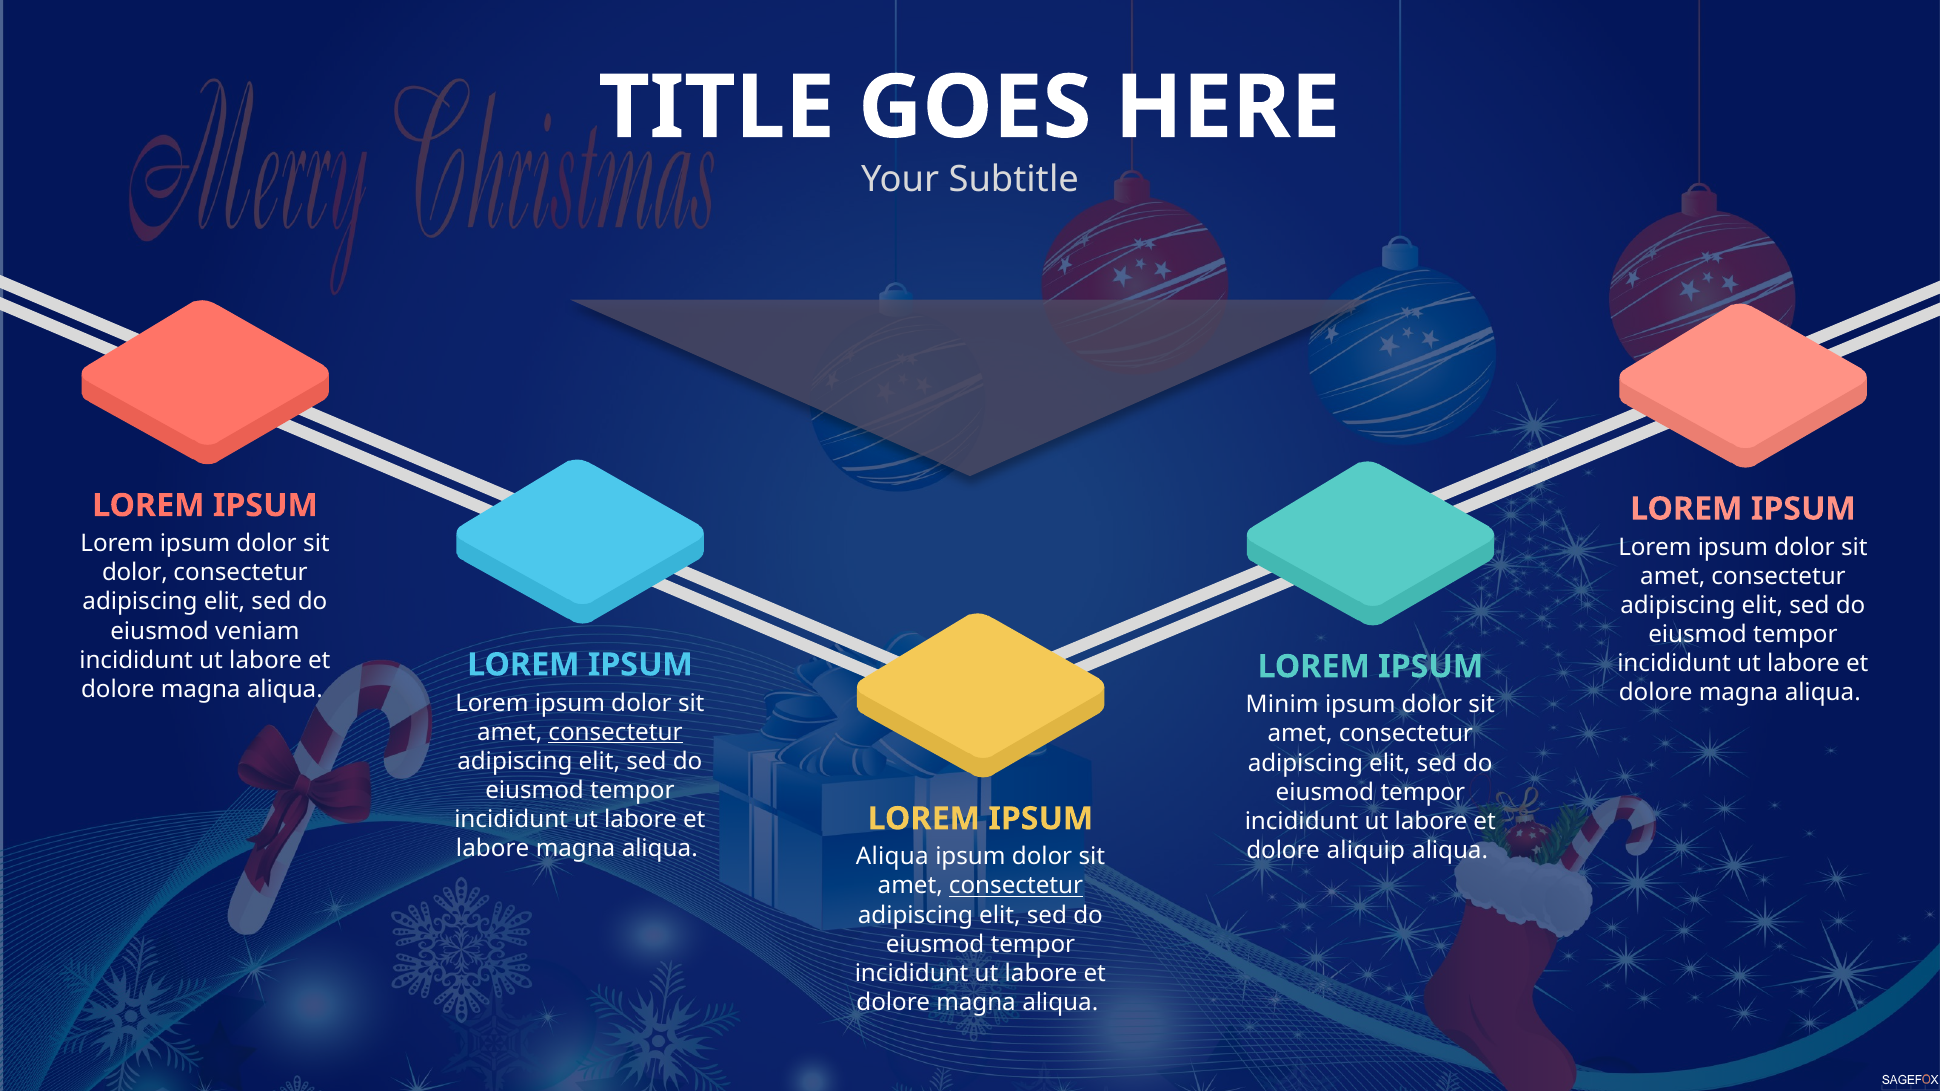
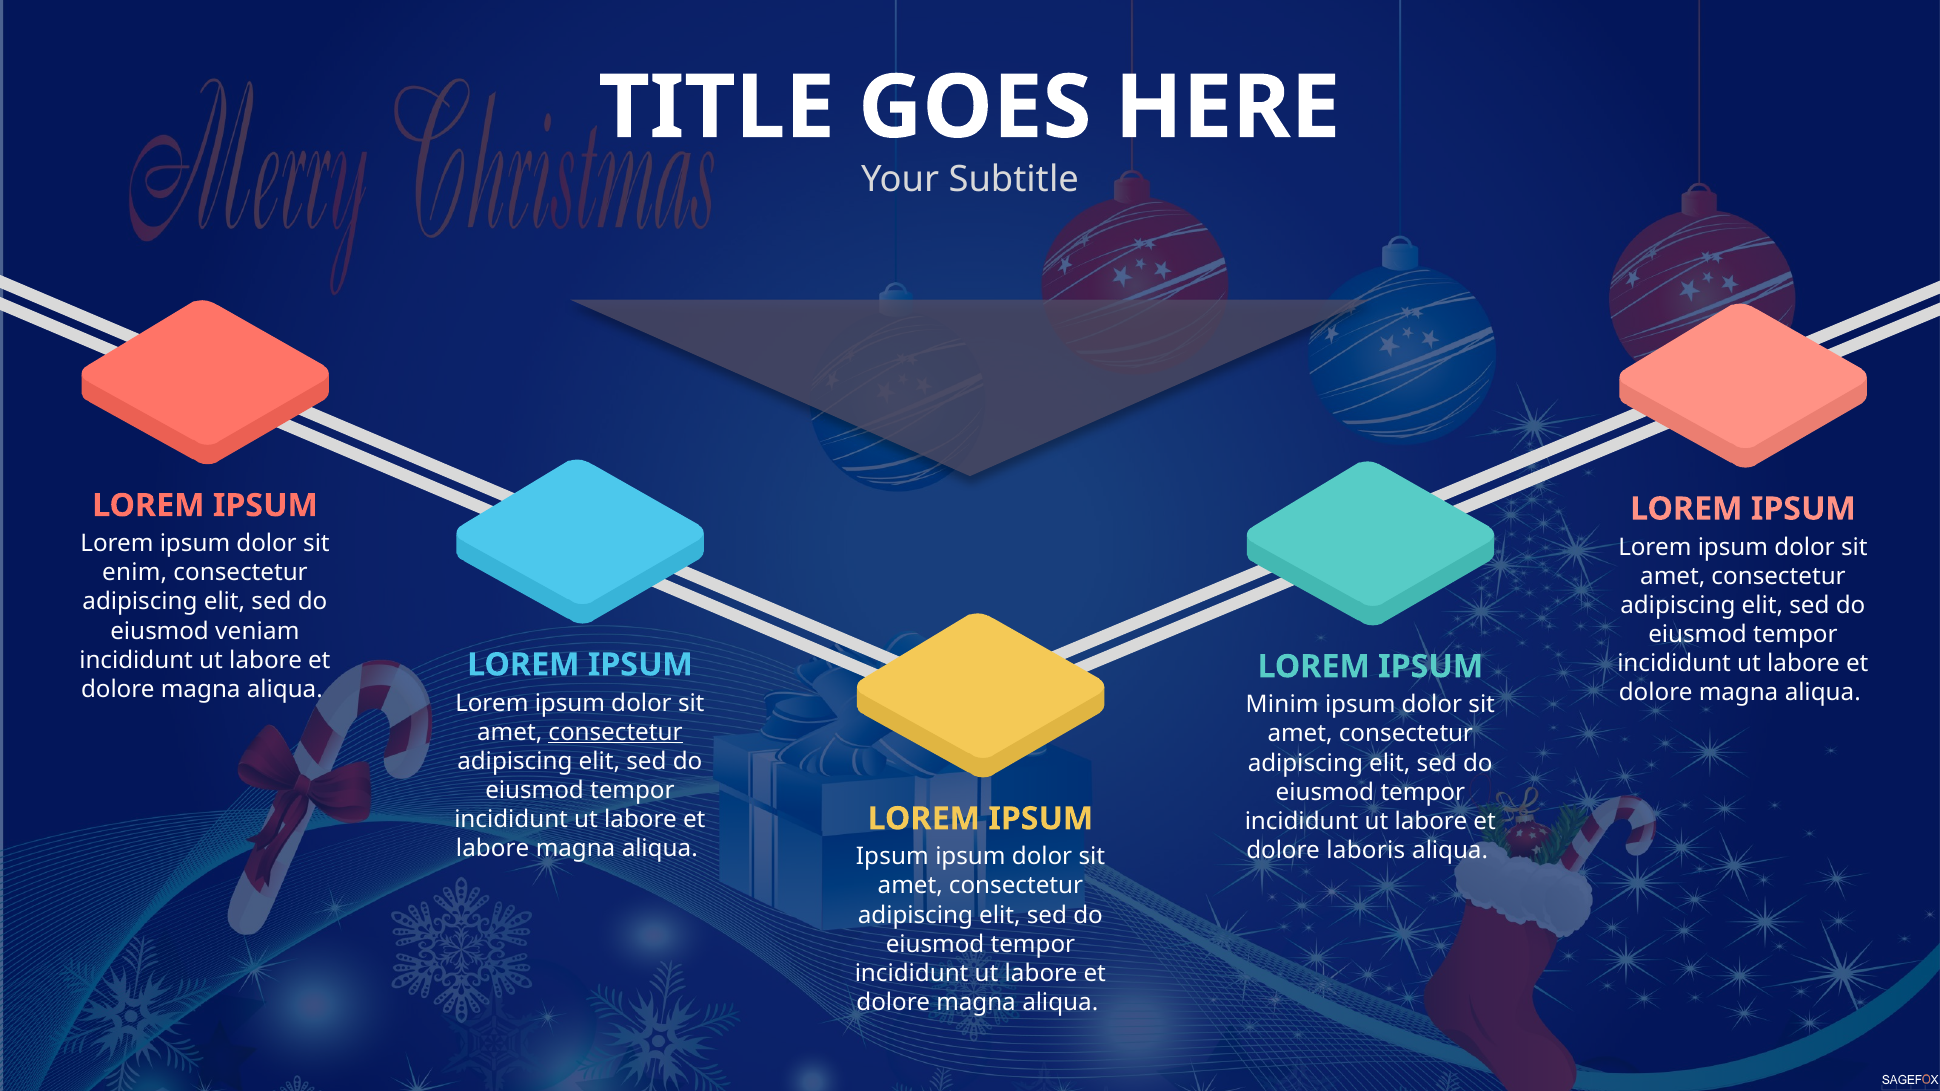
dolor at (135, 573): dolor -> enim
aliquip: aliquip -> laboris
Aliqua at (892, 857): Aliqua -> Ipsum
consectetur at (1016, 886) underline: present -> none
